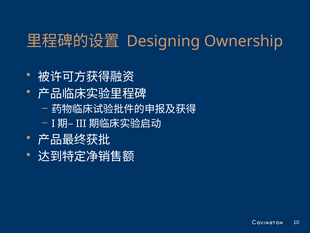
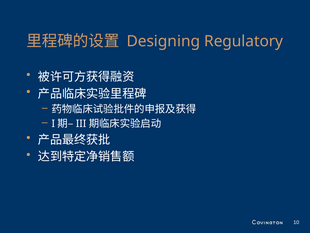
Ownership: Ownership -> Regulatory
